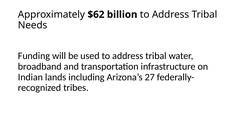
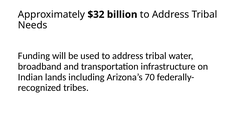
$62: $62 -> $32
27: 27 -> 70
